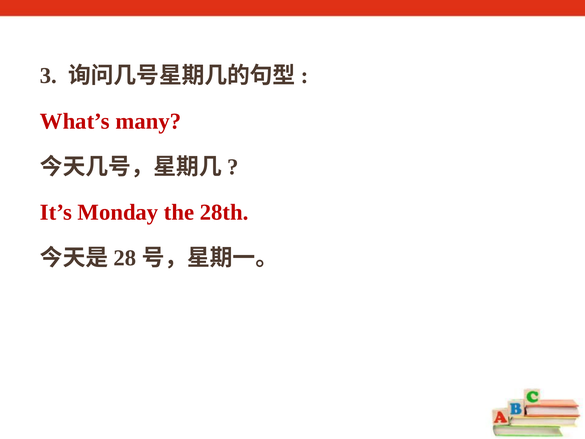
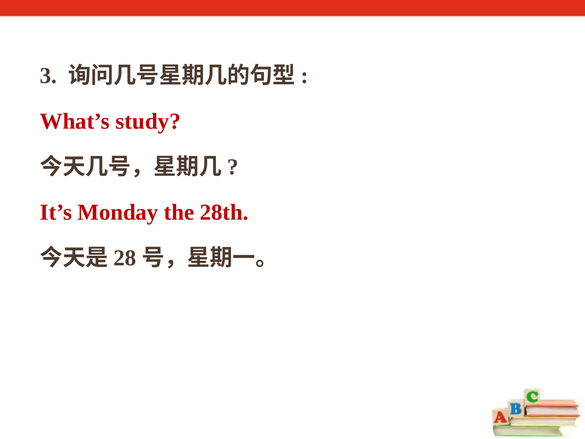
many: many -> study
